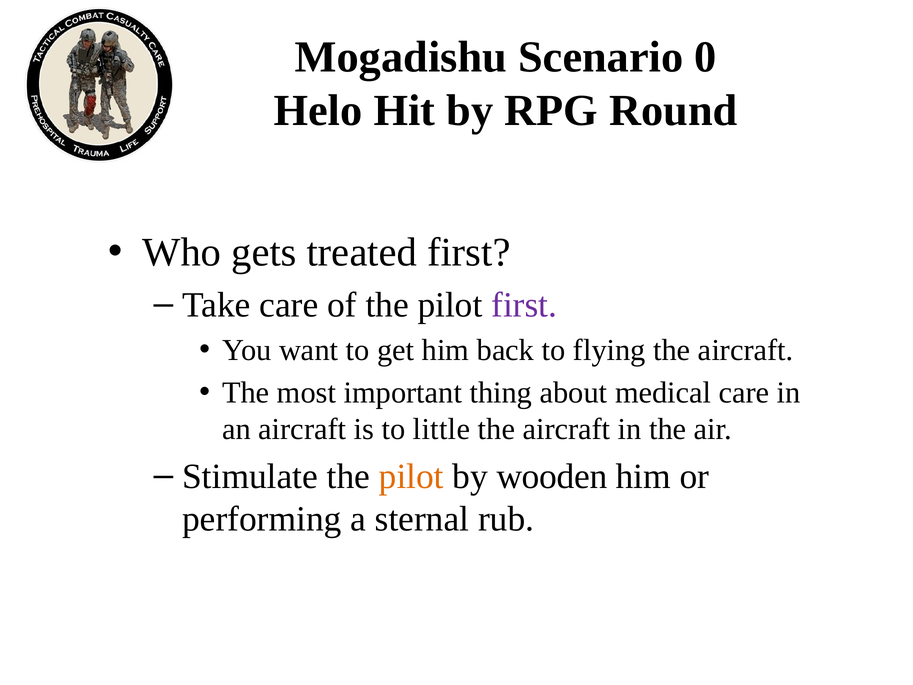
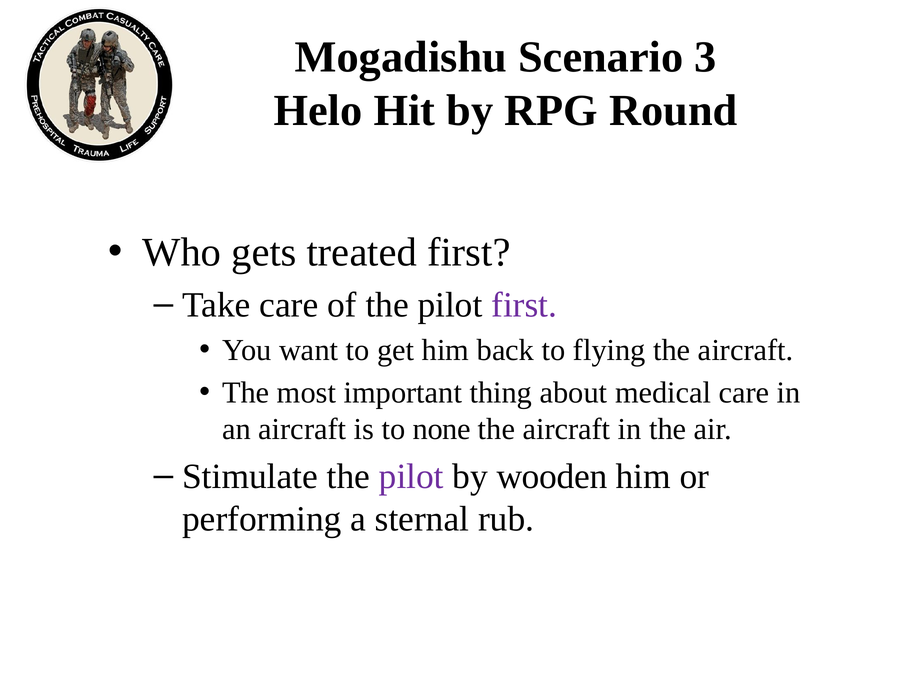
0: 0 -> 3
little: little -> none
pilot at (411, 476) colour: orange -> purple
